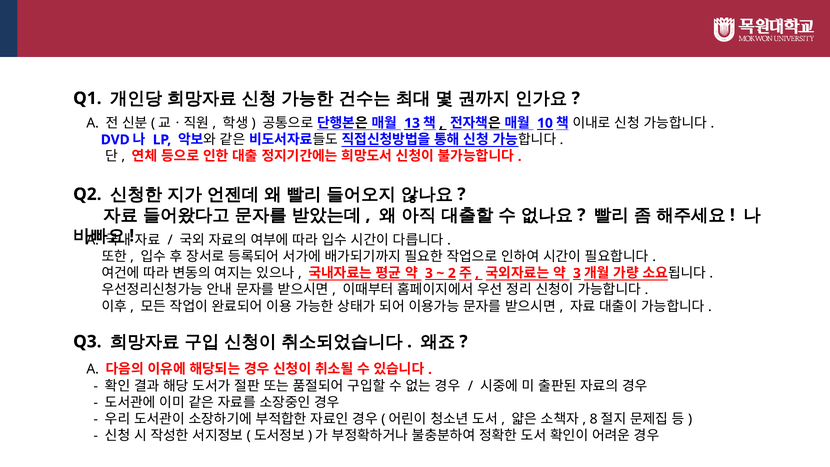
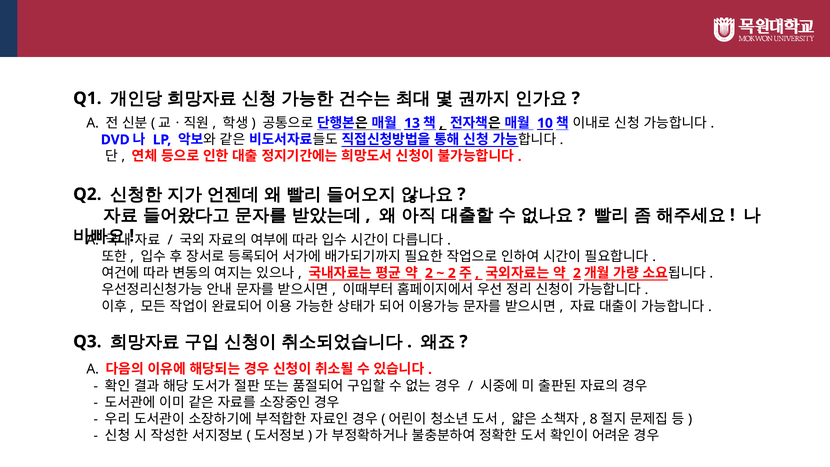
3 at (429, 273): 3 -> 2
3 at (577, 273): 3 -> 2
